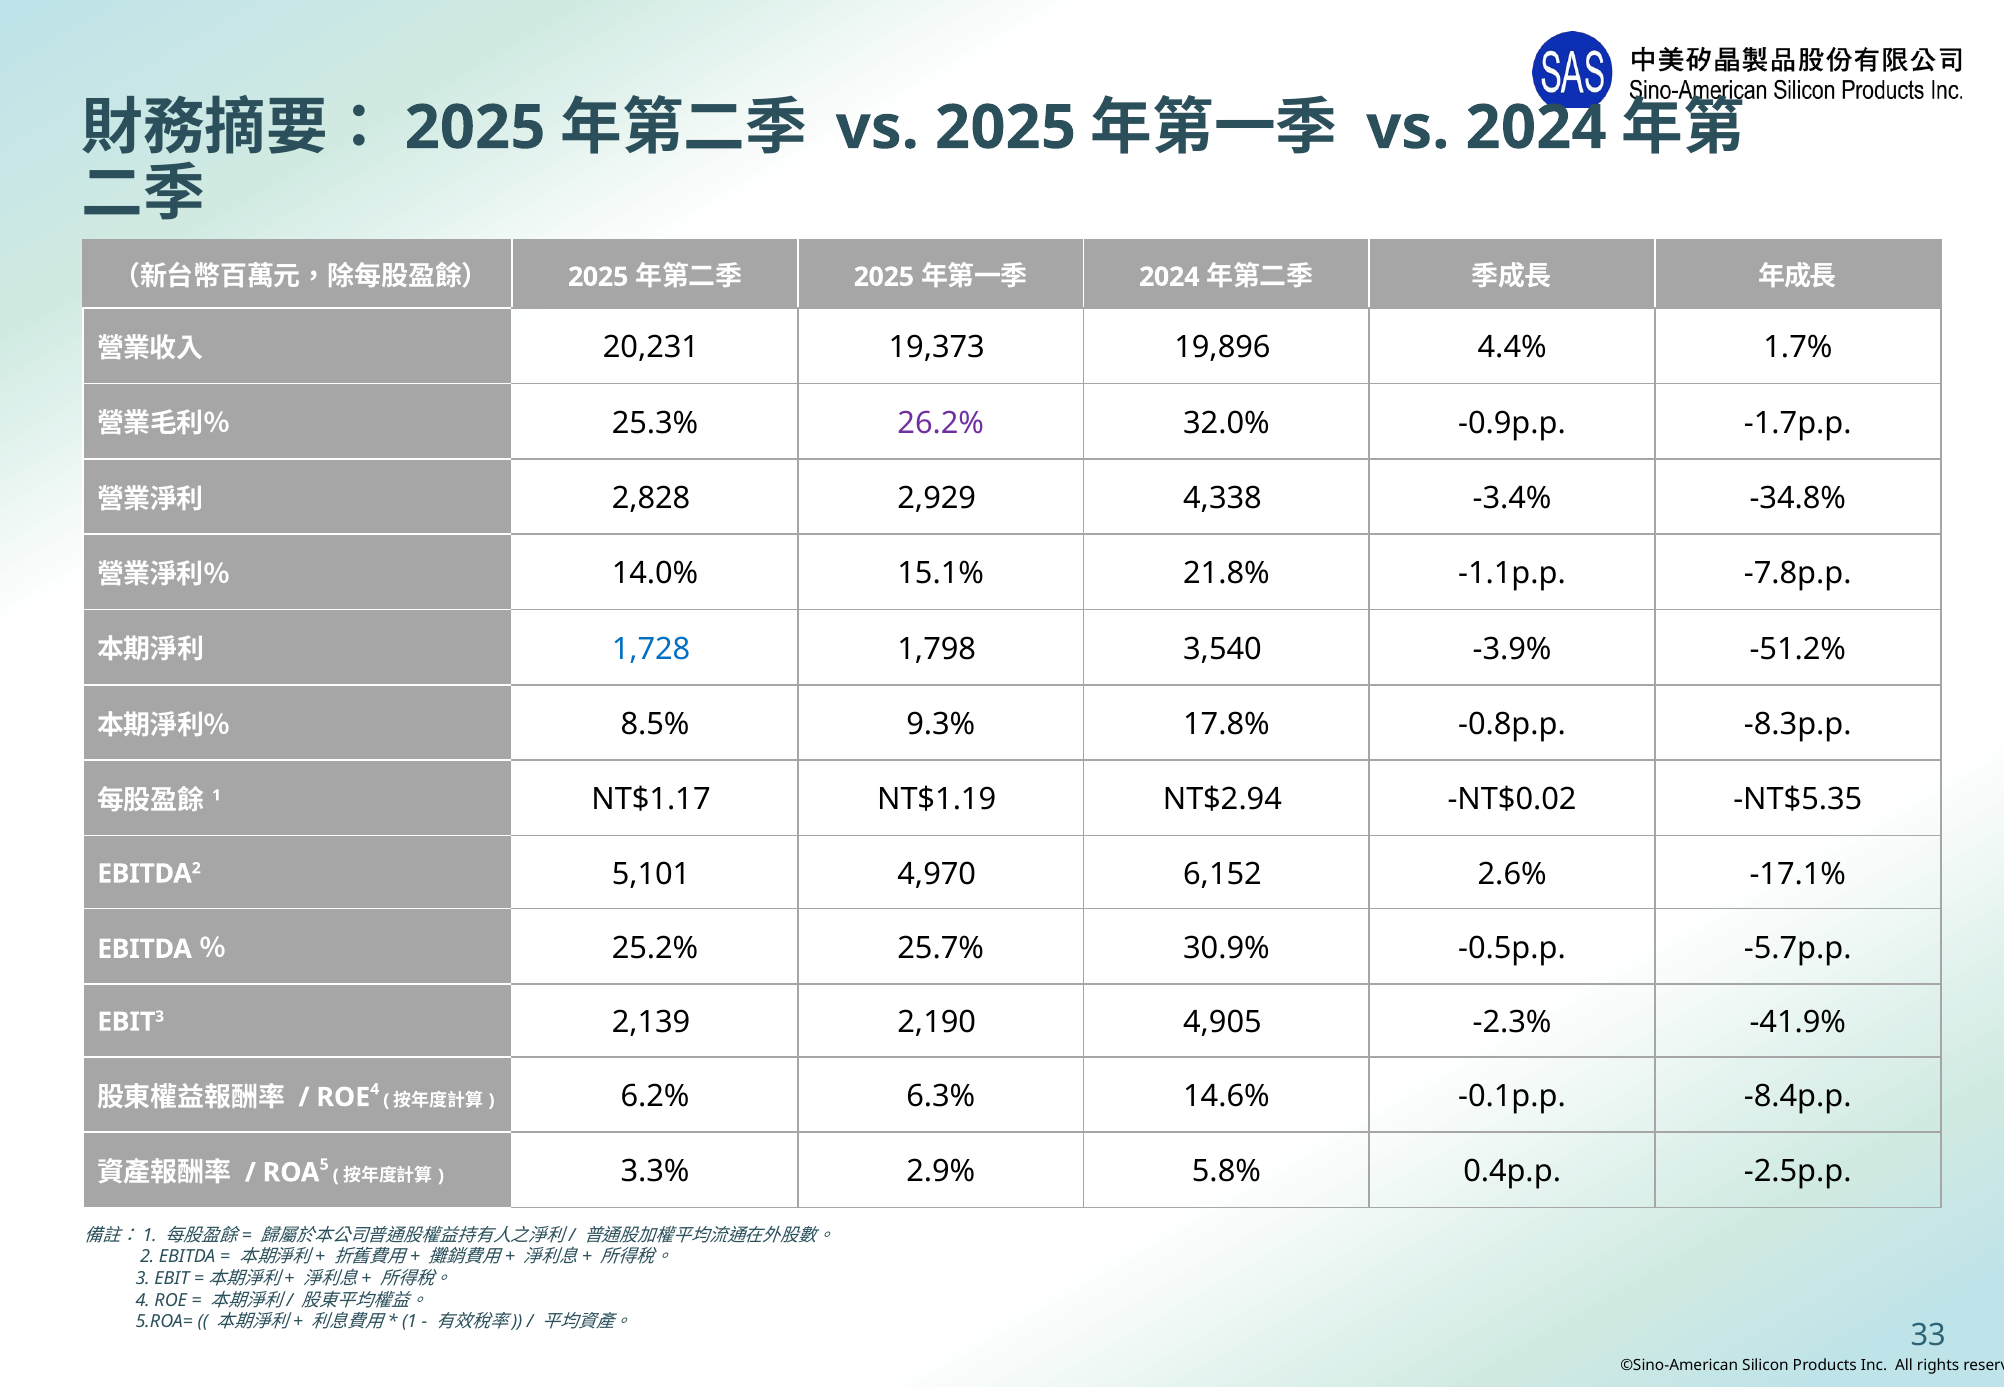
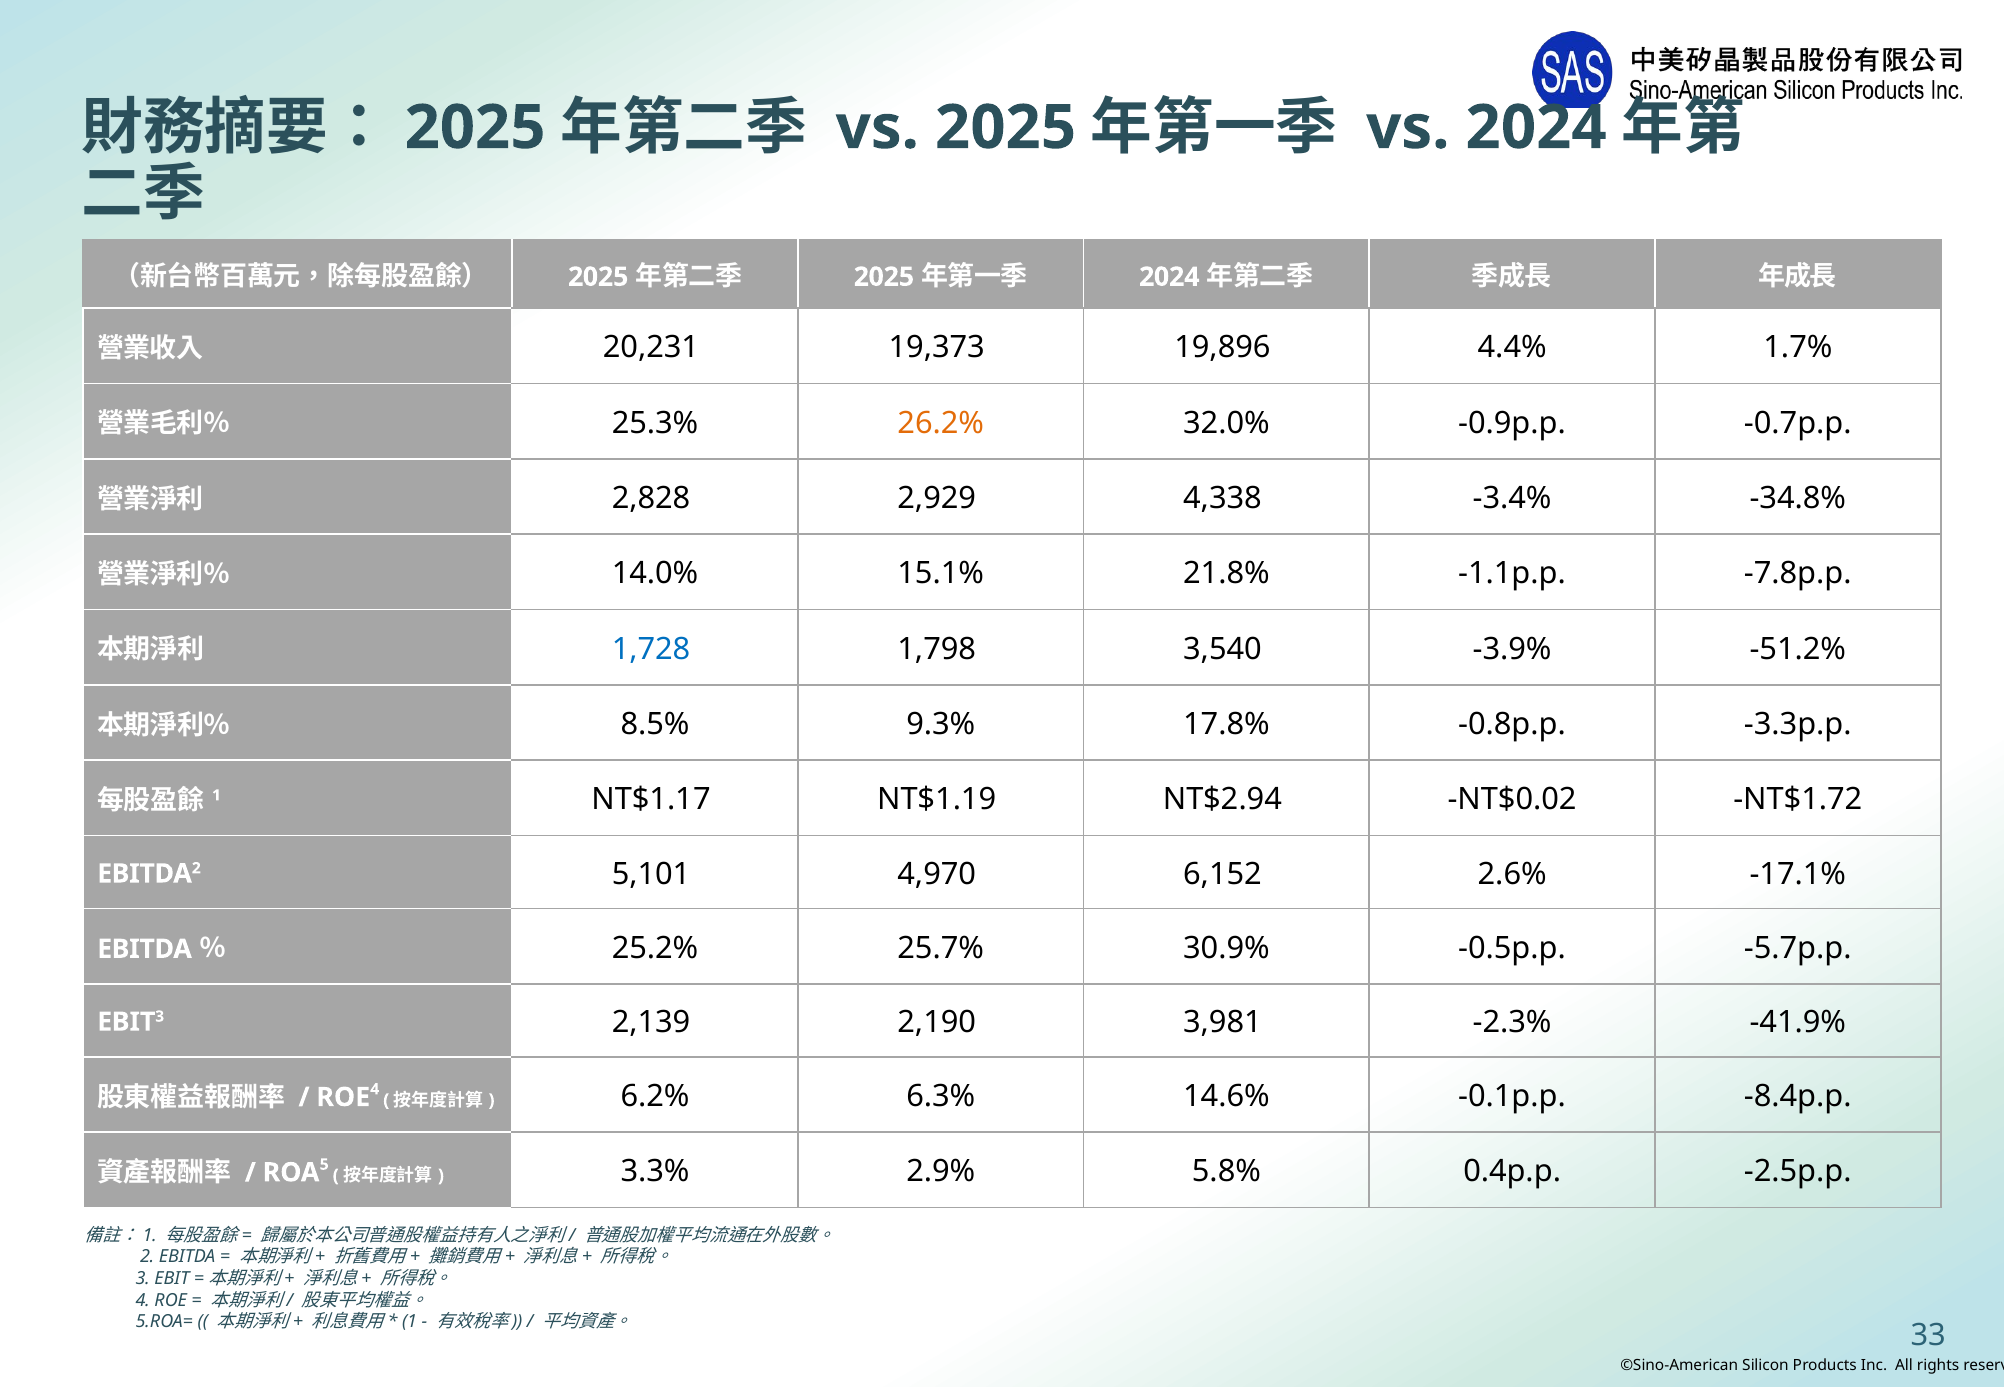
26.2% colour: purple -> orange
-1.7p.p: -1.7p.p -> -0.7p.p
-8.3p.p: -8.3p.p -> -3.3p.p
NT$5.35: NT$5.35 -> NT$1.72
4,905: 4,905 -> 3,981
